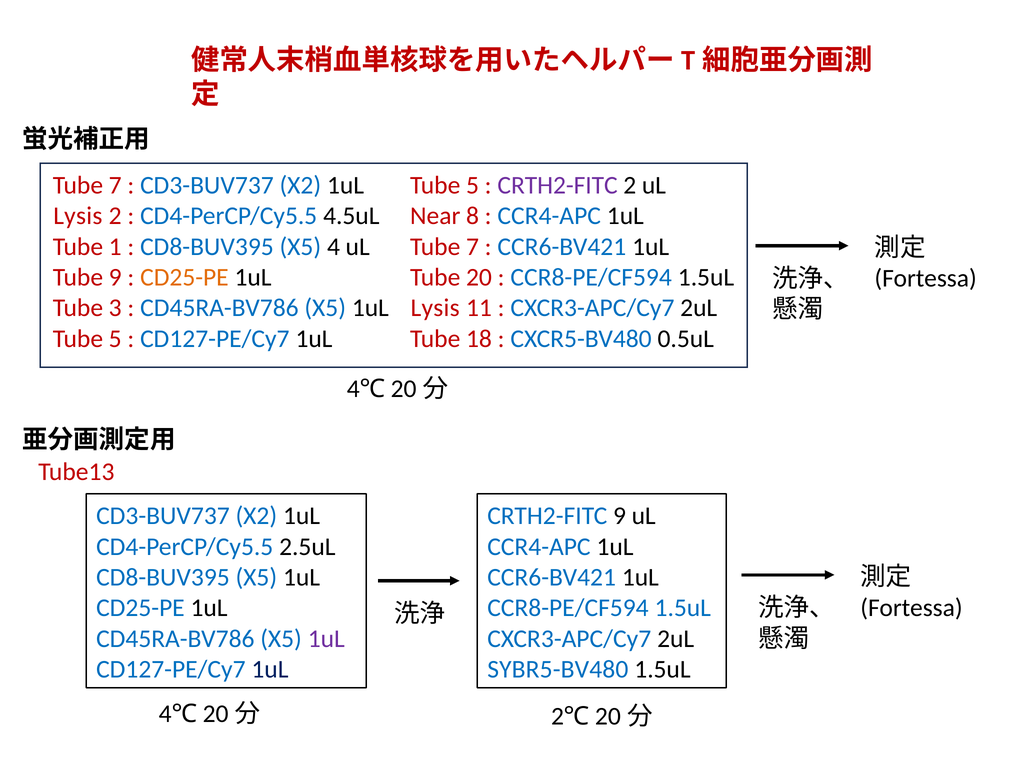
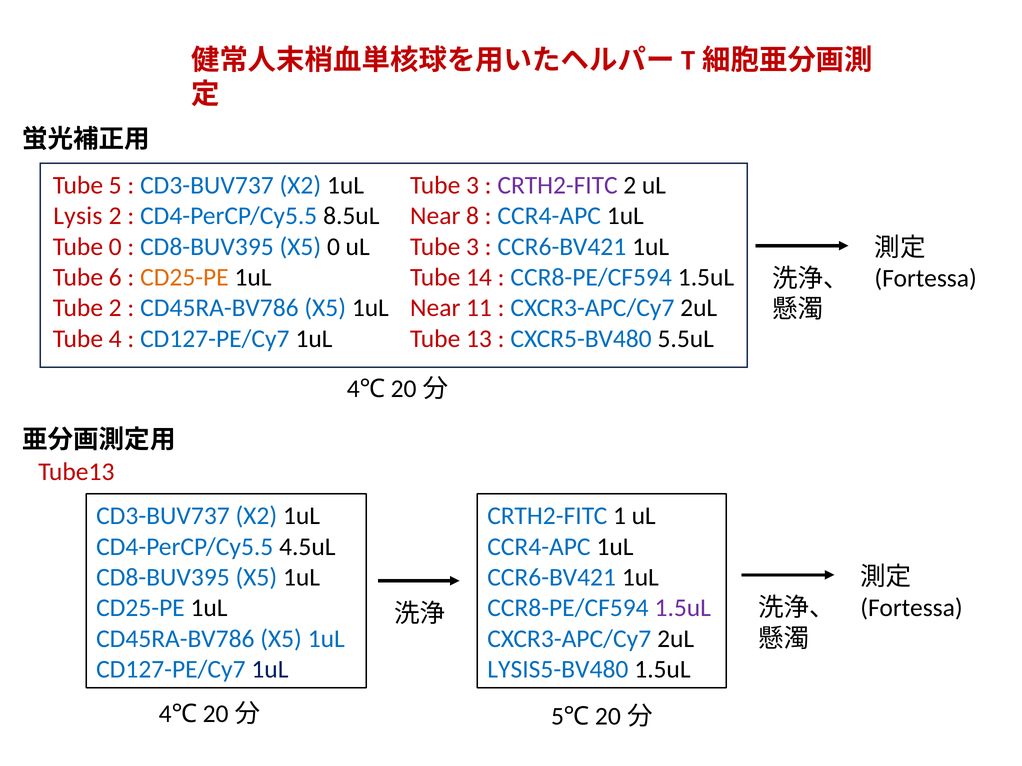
7 at (115, 186): 7 -> 5
5 at (473, 186): 5 -> 3
4.5uL: 4.5uL -> 8.5uL
Tube 1: 1 -> 0
X5 4: 4 -> 0
7 at (473, 247): 7 -> 3
Tube 9: 9 -> 6
Tube 20: 20 -> 14
Tube 3: 3 -> 2
Lysis at (435, 308): Lysis -> Near
5 at (115, 339): 5 -> 4
18: 18 -> 13
0.5uL: 0.5uL -> 5.5uL
CRTH2-FITC 9: 9 -> 1
2.5uL: 2.5uL -> 4.5uL
1.5uL at (683, 608) colour: blue -> purple
1uL at (326, 639) colour: purple -> blue
SYBR5-BV480: SYBR5-BV480 -> LYSIS5-BV480
2 at (557, 717): 2 -> 5
